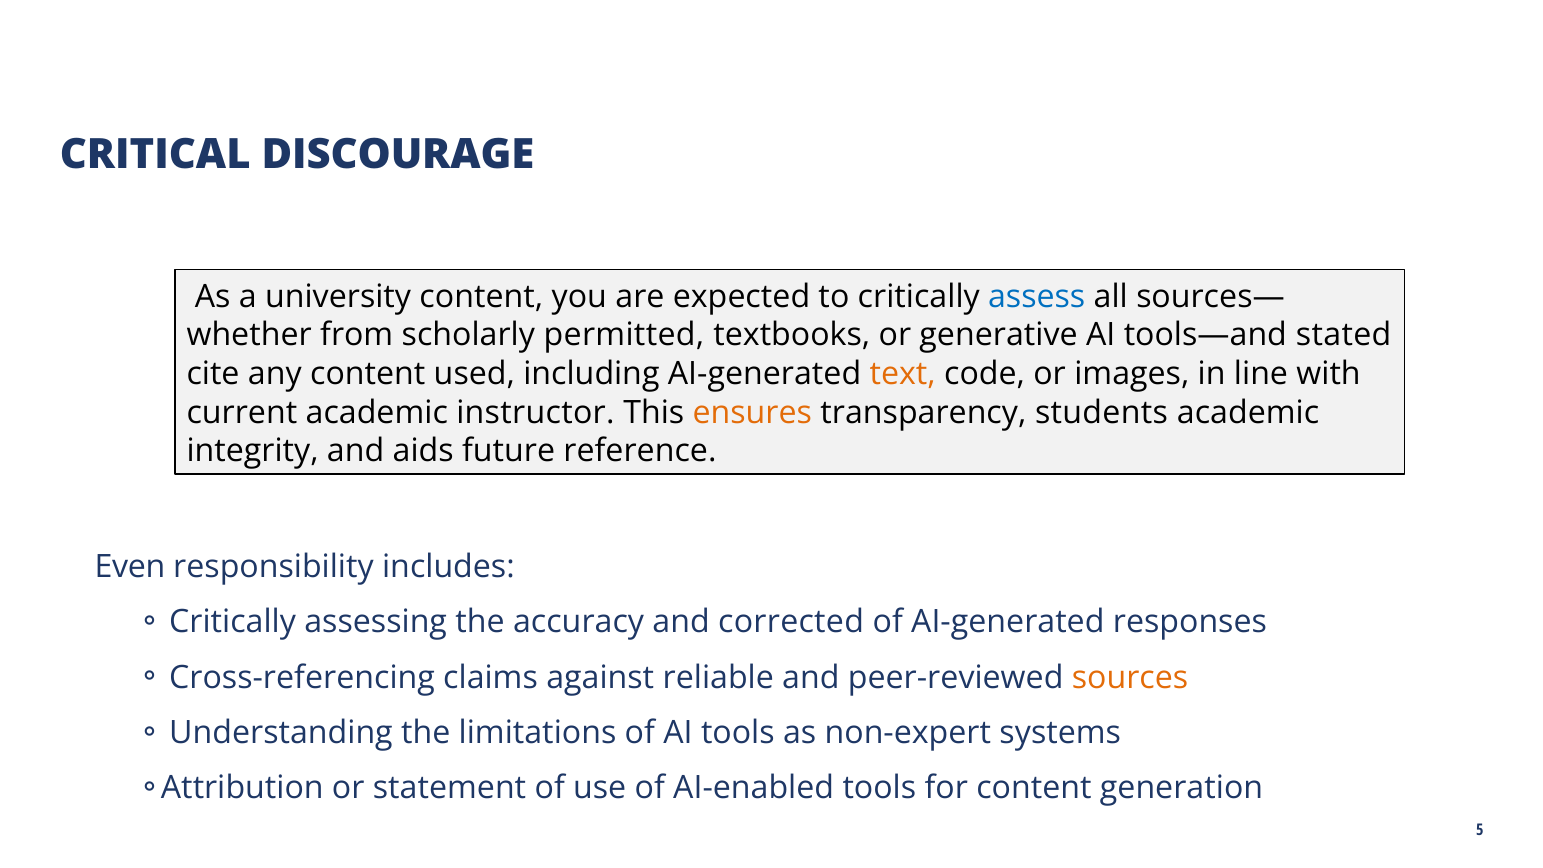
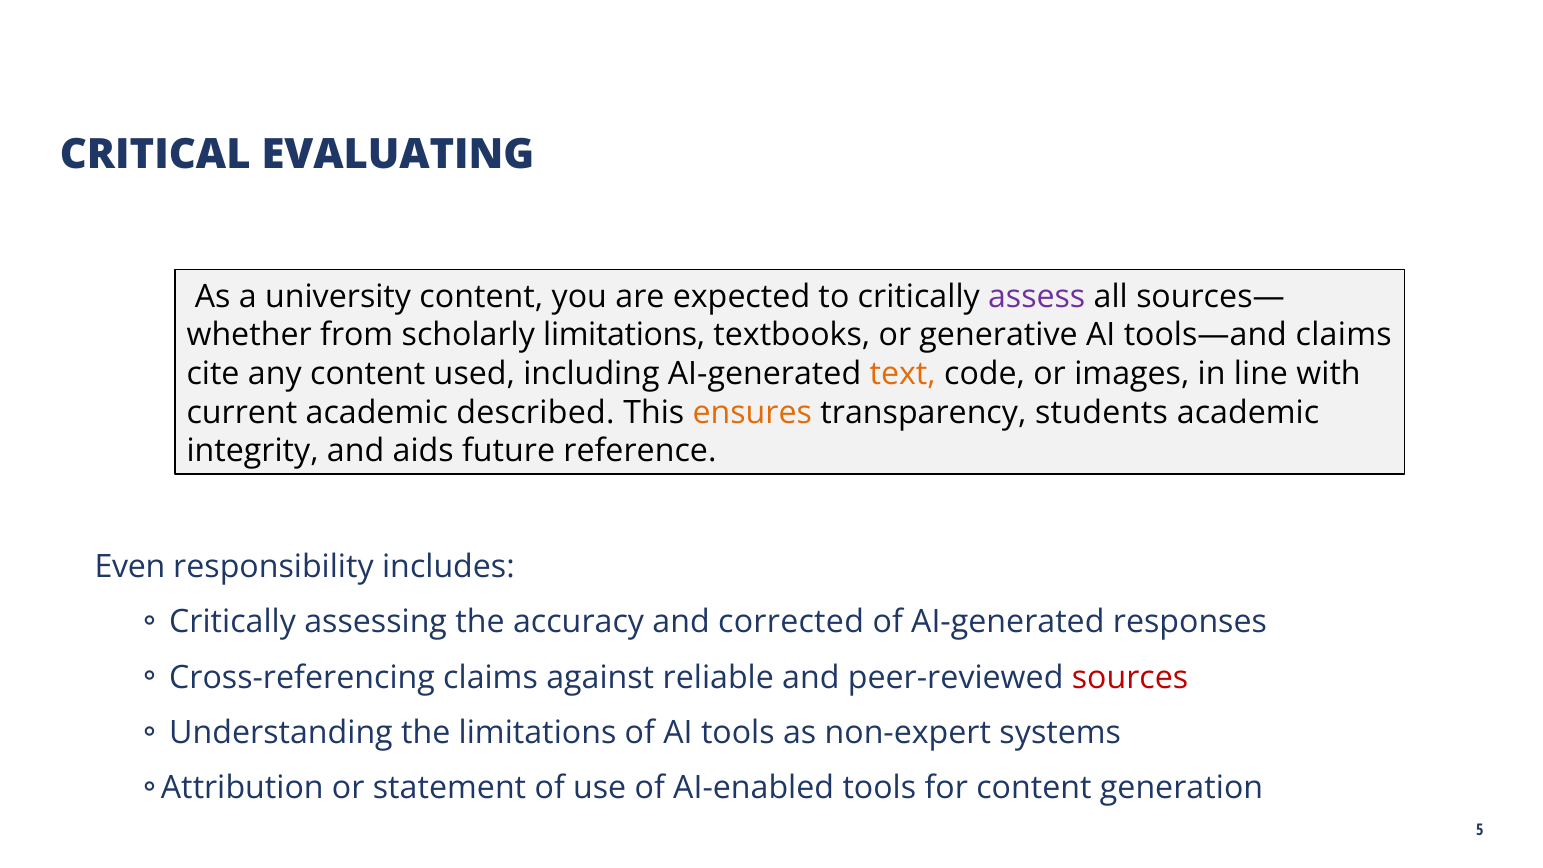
DISCOURAGE: DISCOURAGE -> EVALUATING
assess colour: blue -> purple
scholarly permitted: permitted -> limitations
tools—and stated: stated -> claims
instructor: instructor -> described
sources colour: orange -> red
